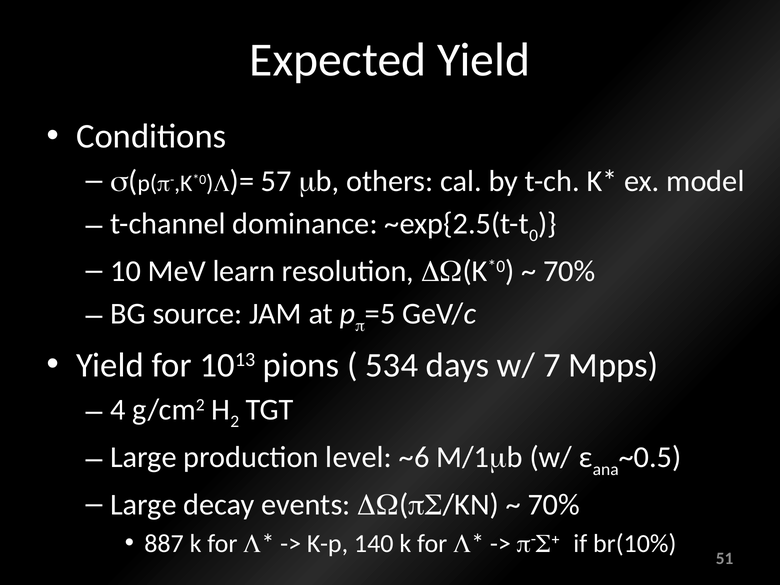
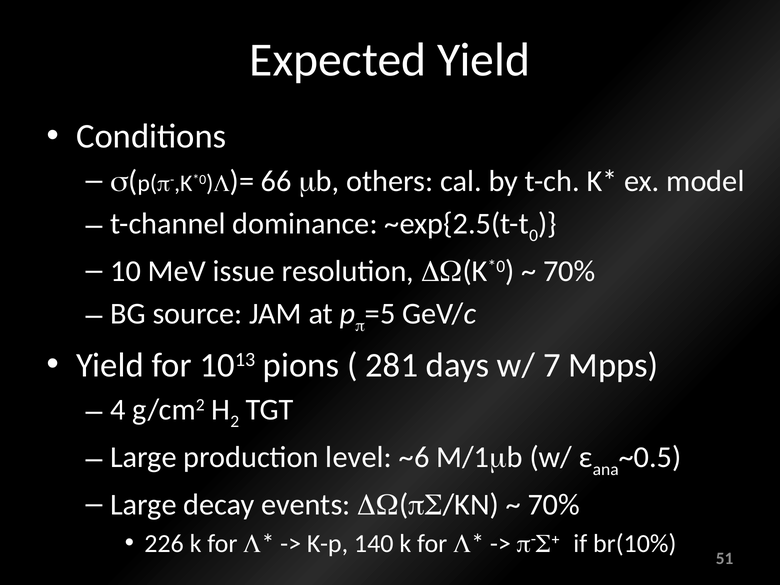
57: 57 -> 66
learn: learn -> issue
534: 534 -> 281
887: 887 -> 226
